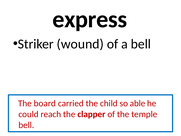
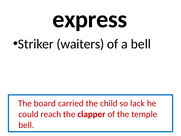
wound: wound -> waiters
able: able -> lack
